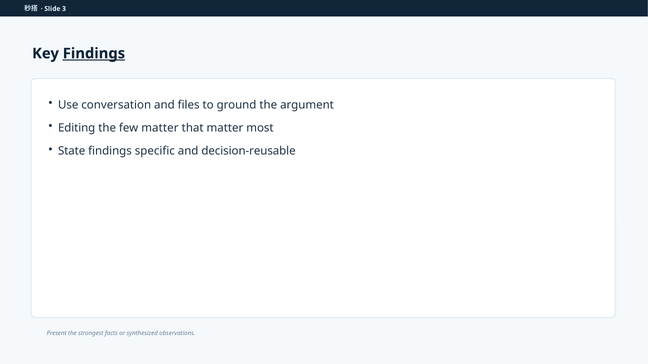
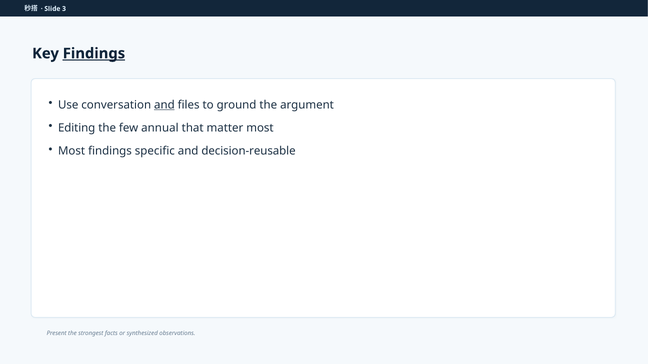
and at (164, 105) underline: none -> present
few matter: matter -> annual
State at (72, 151): State -> Most
